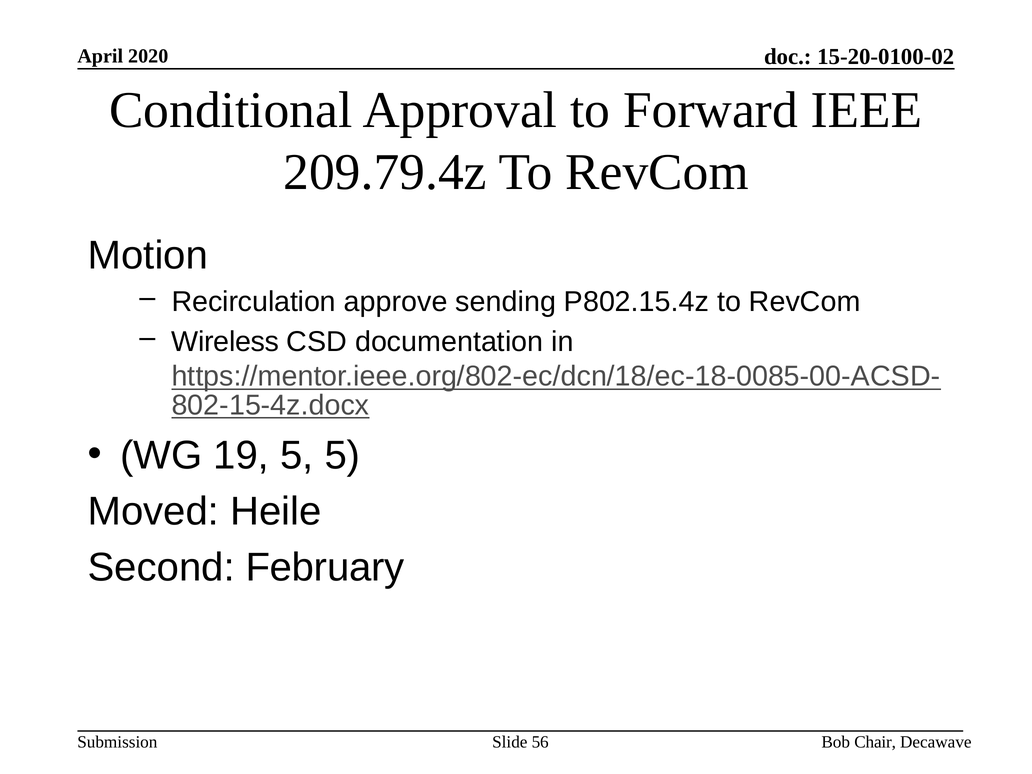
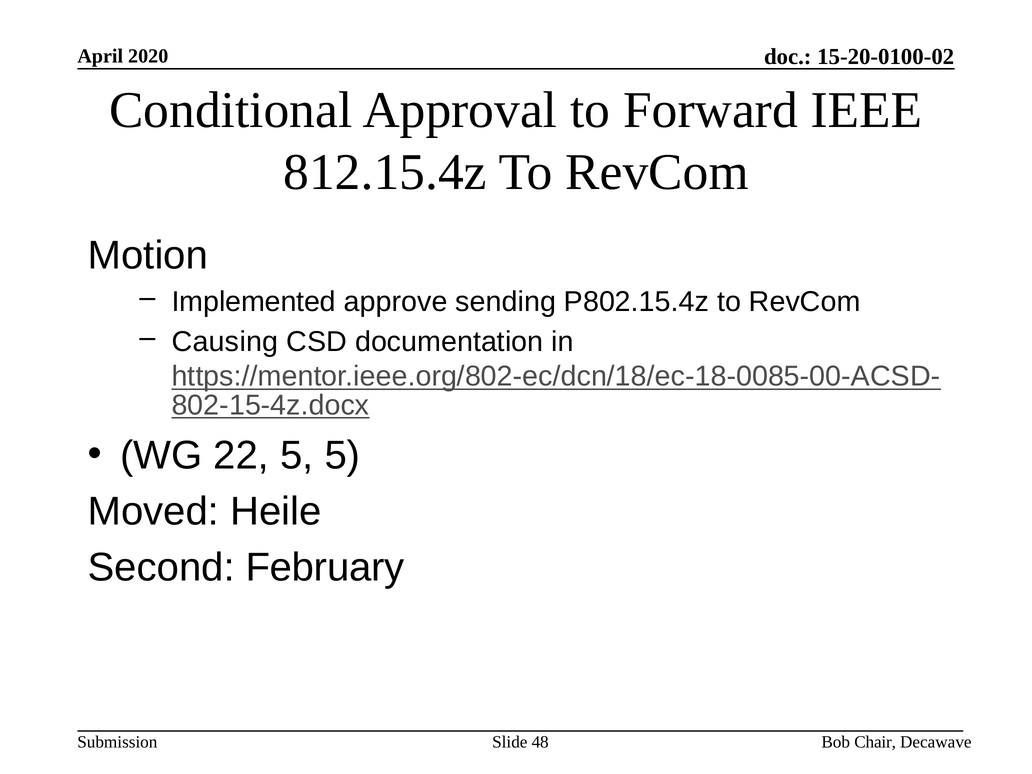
209.79.4z: 209.79.4z -> 812.15.4z
Recirculation: Recirculation -> Implemented
Wireless: Wireless -> Causing
19: 19 -> 22
56: 56 -> 48
